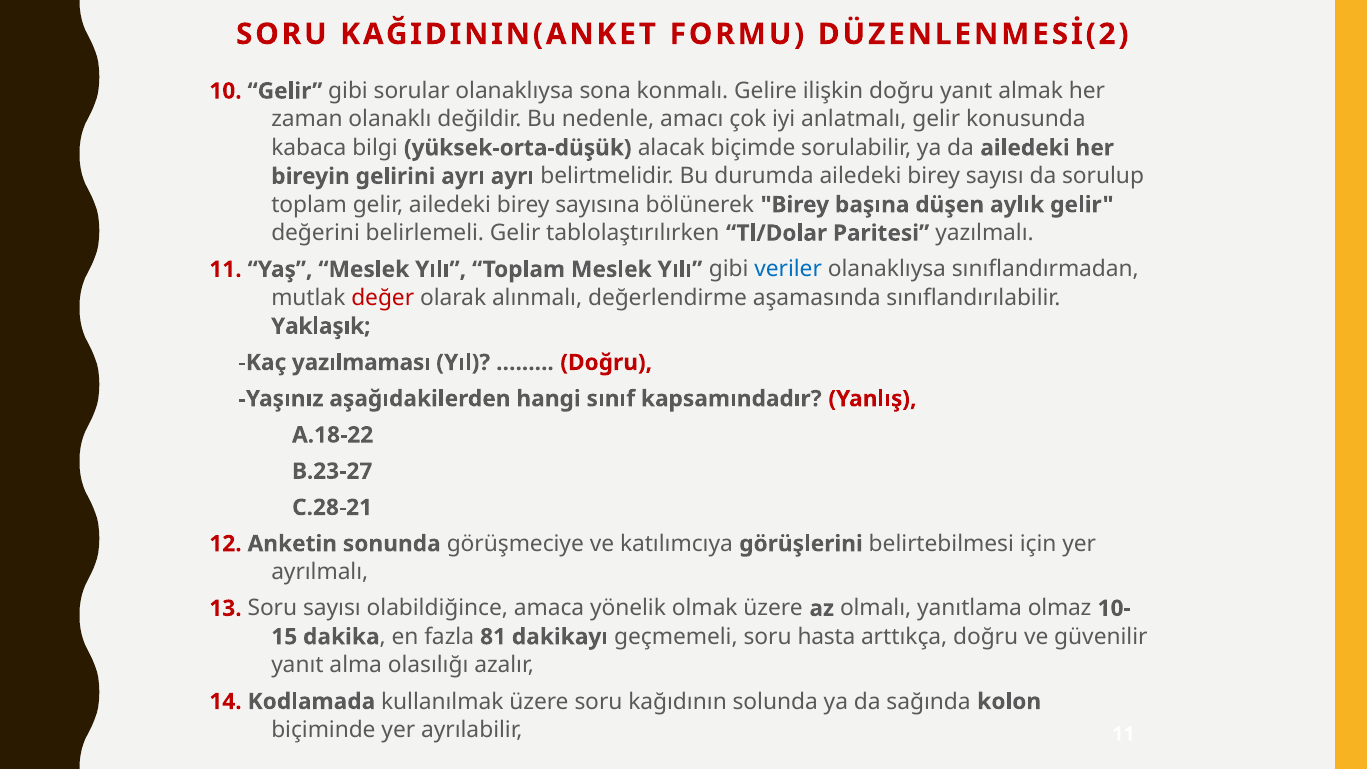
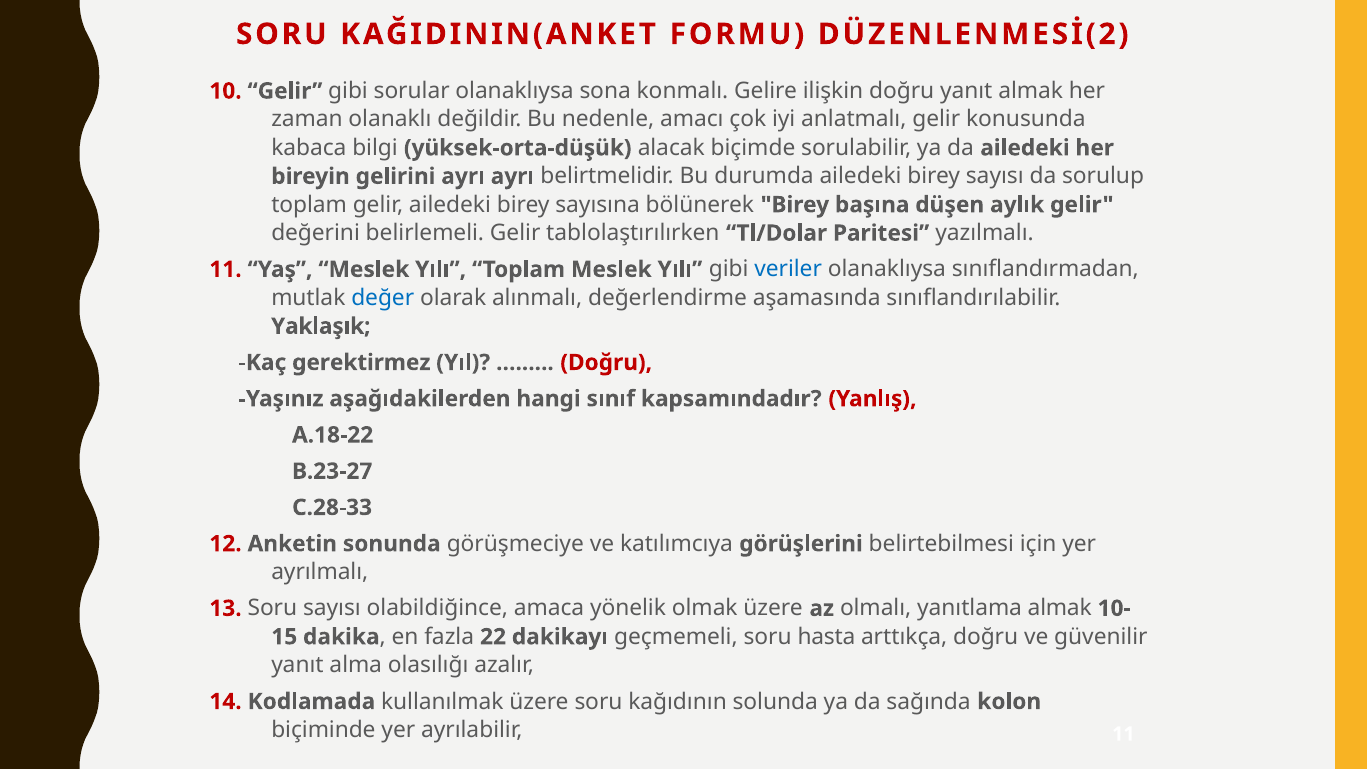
değer colour: red -> blue
yazılmaması: yazılmaması -> gerektirmez
C.28-21: C.28-21 -> C.28-33
yanıtlama olmaz: olmaz -> almak
81: 81 -> 22
